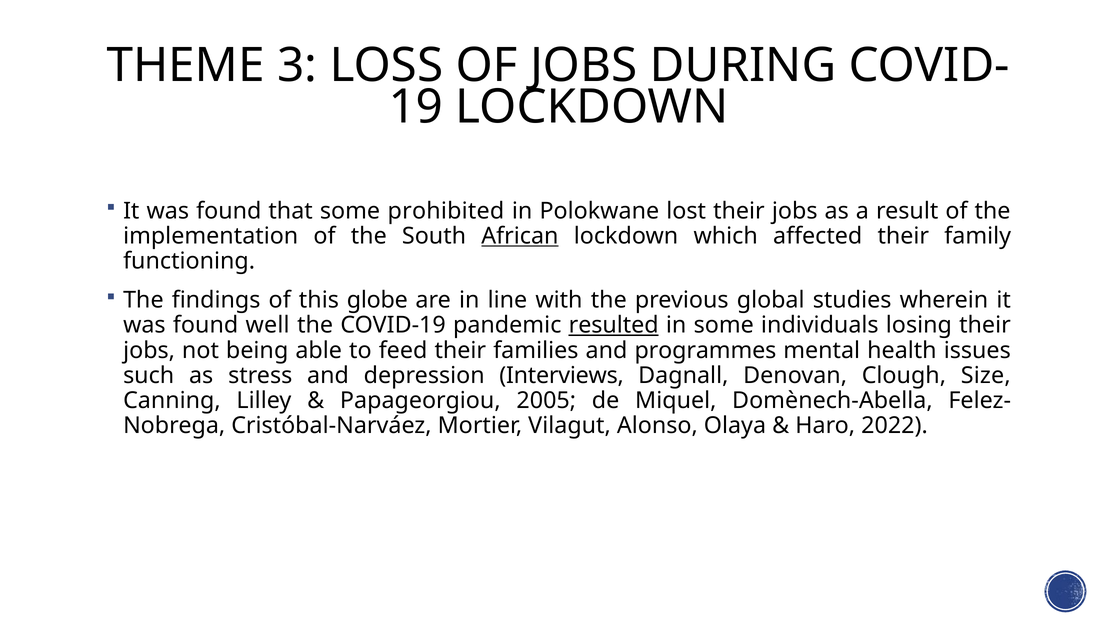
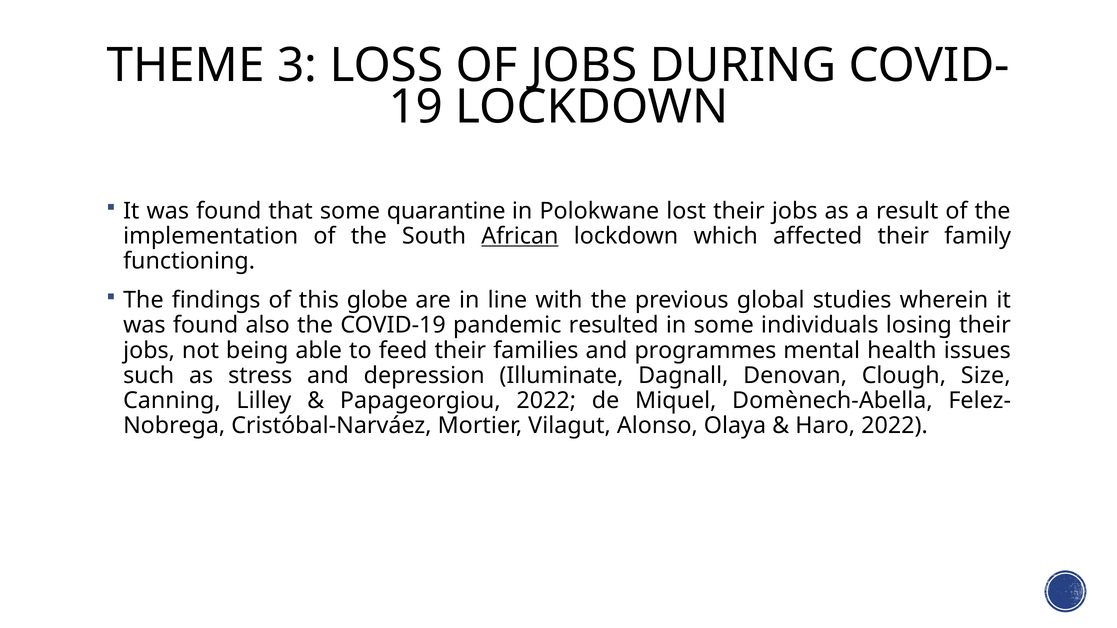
prohibited: prohibited -> quarantine
well: well -> also
resulted underline: present -> none
Interviews: Interviews -> Illuminate
Papageorgiou 2005: 2005 -> 2022
